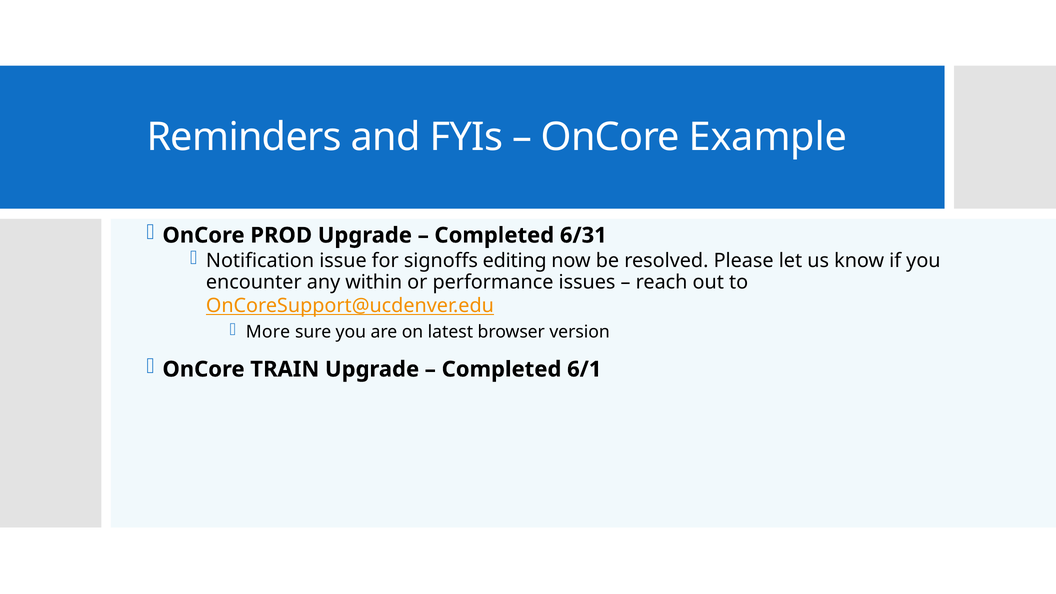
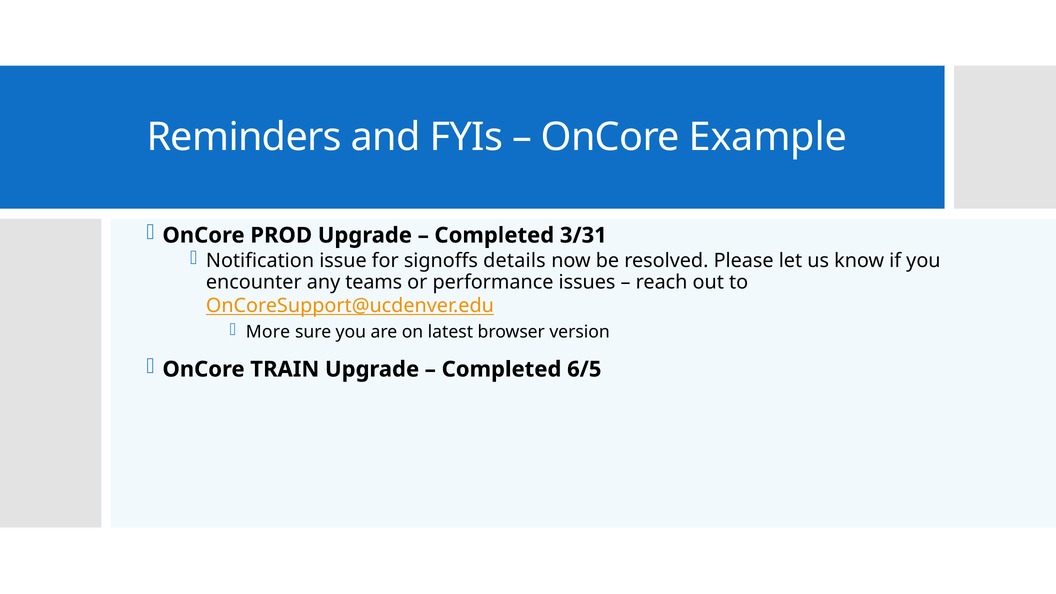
6/31: 6/31 -> 3/31
editing: editing -> details
within: within -> teams
6/1: 6/1 -> 6/5
